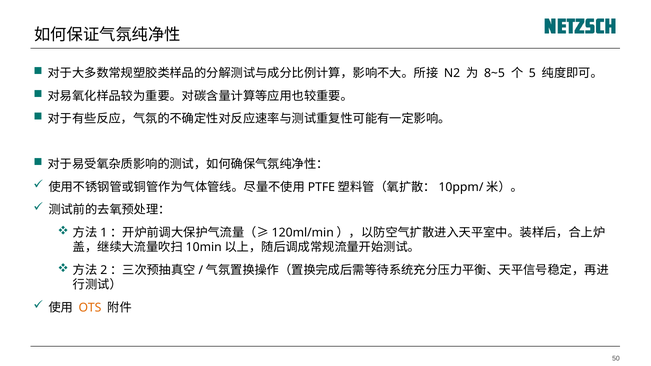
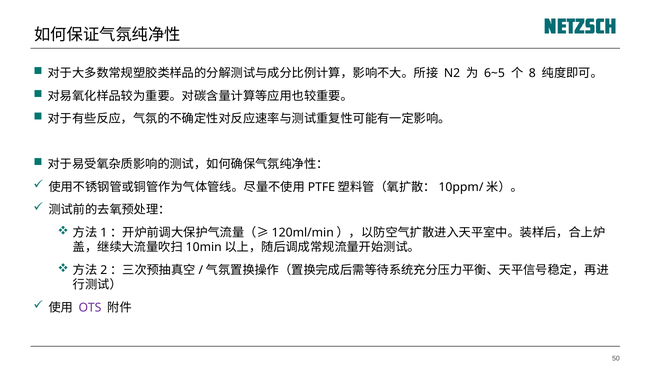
8~5: 8~5 -> 6~5
5: 5 -> 8
OTS colour: orange -> purple
